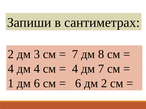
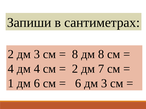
7 at (75, 54): 7 -> 8
4 at (75, 69): 4 -> 2
6 дм 2: 2 -> 3
